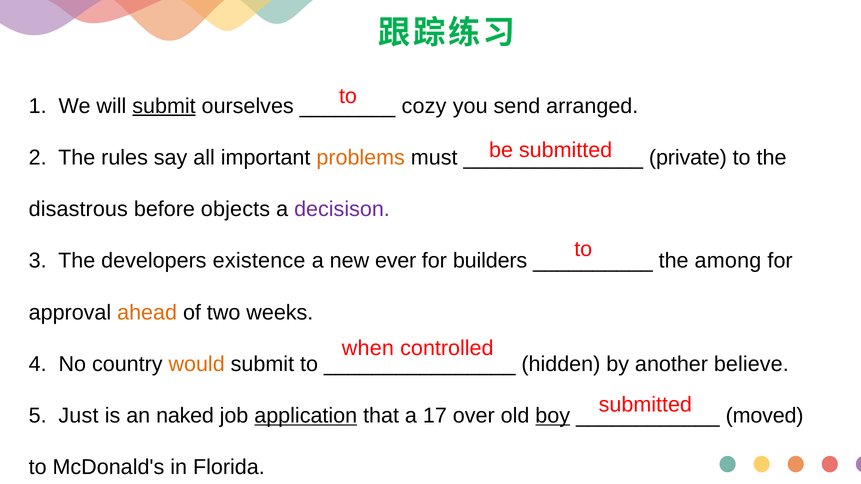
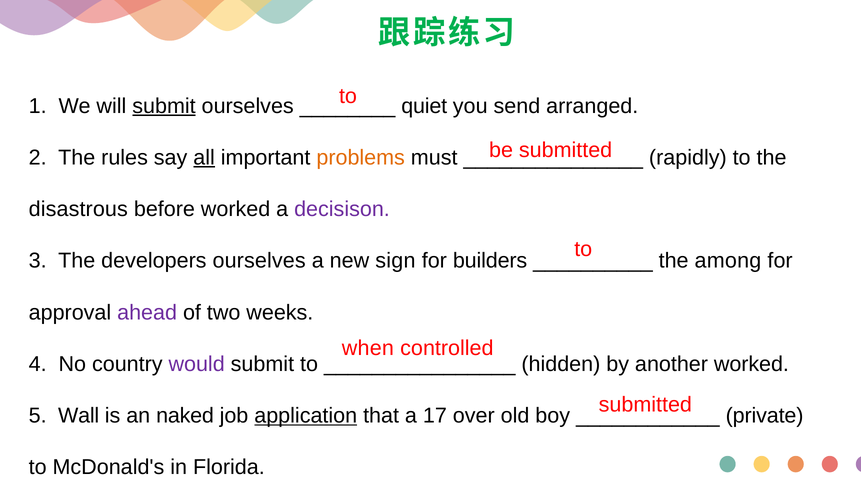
cozy: cozy -> quiet
all underline: none -> present
private: private -> rapidly
before objects: objects -> worked
developers existence: existence -> ourselves
ever: ever -> sign
ahead colour: orange -> purple
would colour: orange -> purple
another believe: believe -> worked
Just: Just -> Wall
boy underline: present -> none
moved: moved -> private
